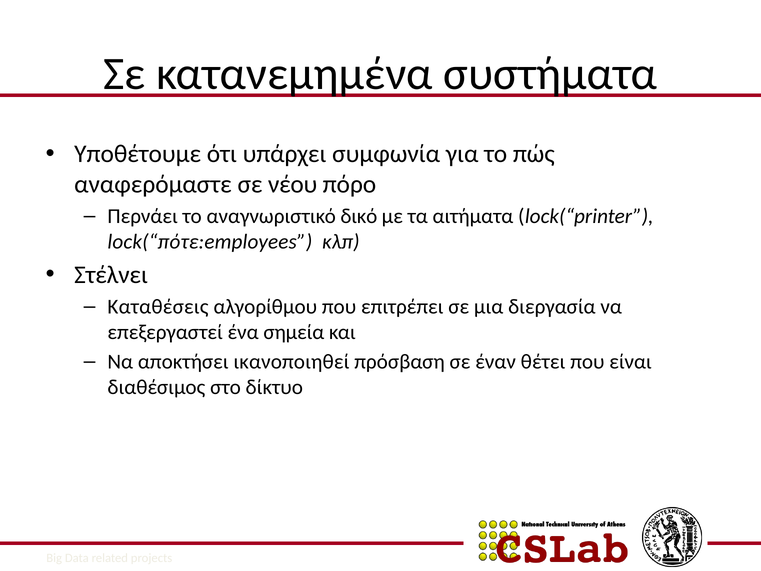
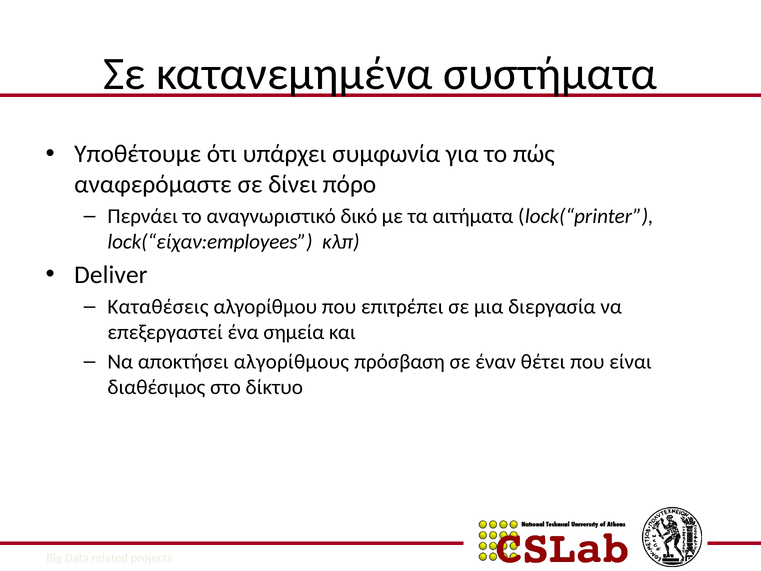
νέου: νέου -> δίνει
lock(“πότε:employees: lock(“πότε:employees -> lock(“είχαν:employees
Στέλνει: Στέλνει -> Deliver
ικανοποιηθεί: ικανοποιηθεί -> αλγορίθμους
